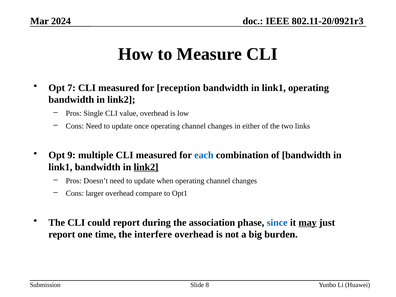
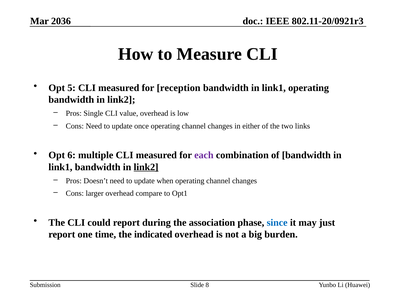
2024: 2024 -> 2036
7: 7 -> 5
9: 9 -> 6
each colour: blue -> purple
may underline: present -> none
interfere: interfere -> indicated
